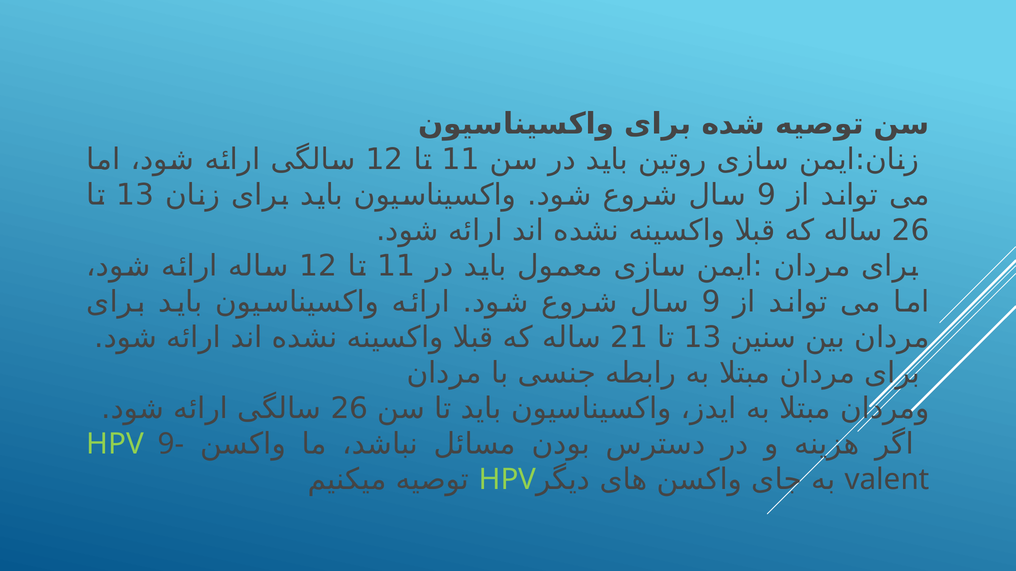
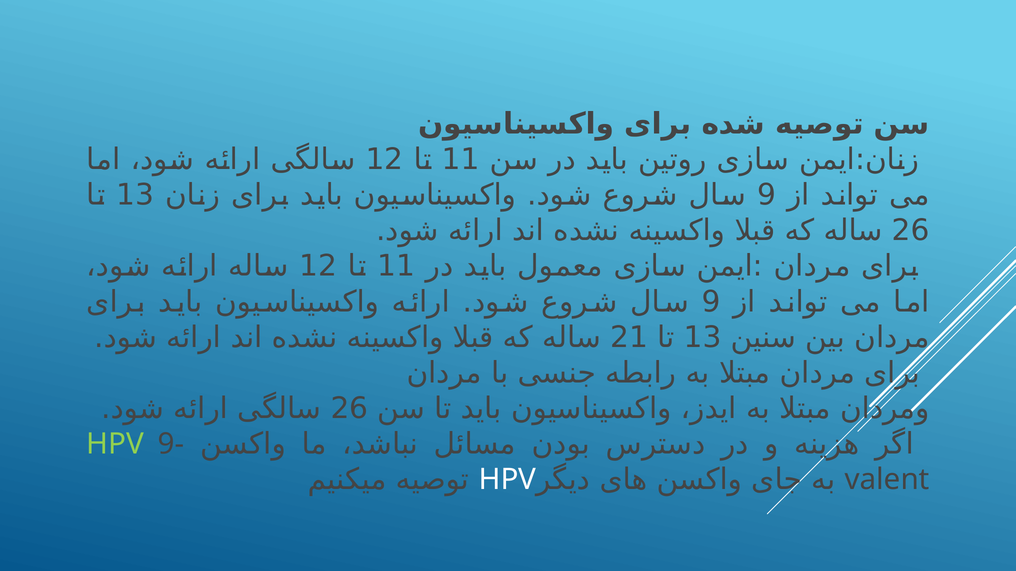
HPV at (507, 480) colour: light green -> white
